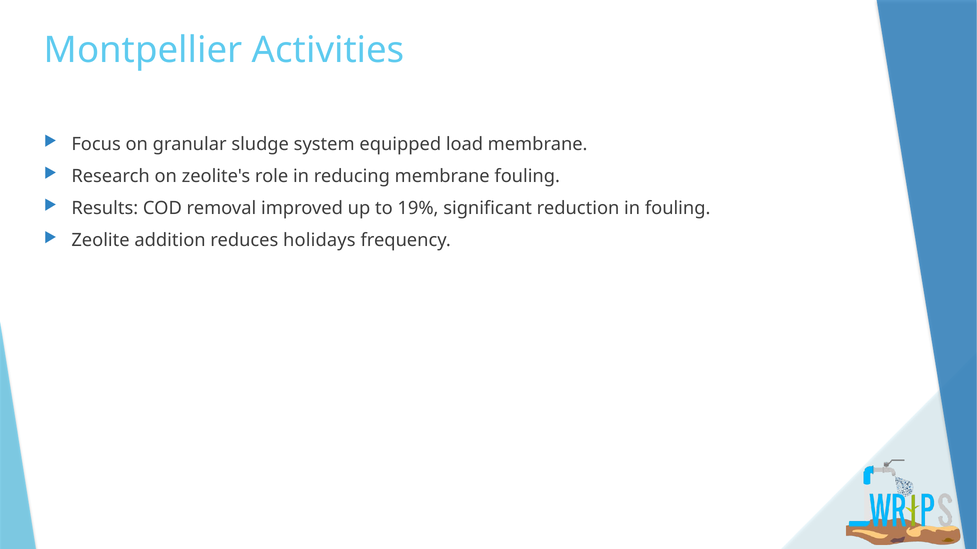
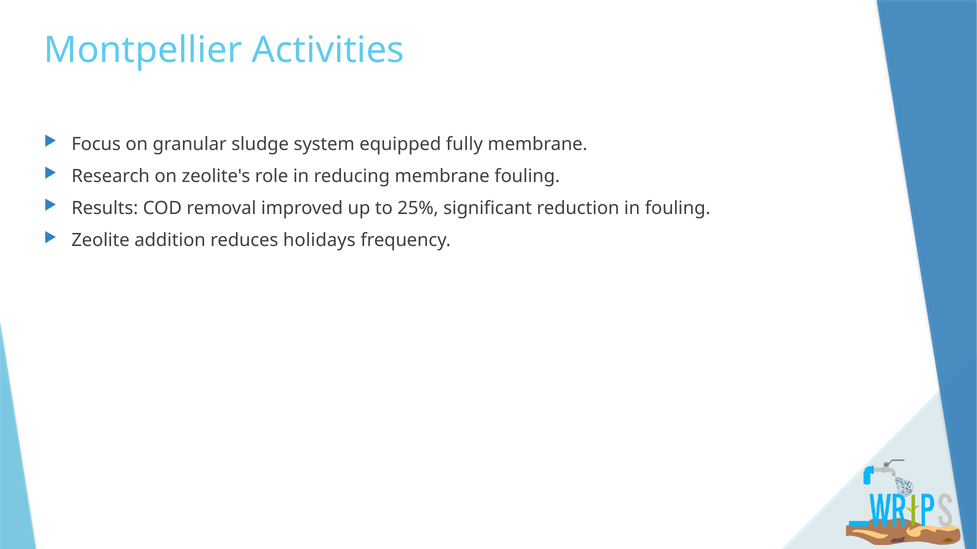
load: load -> fully
19%: 19% -> 25%
